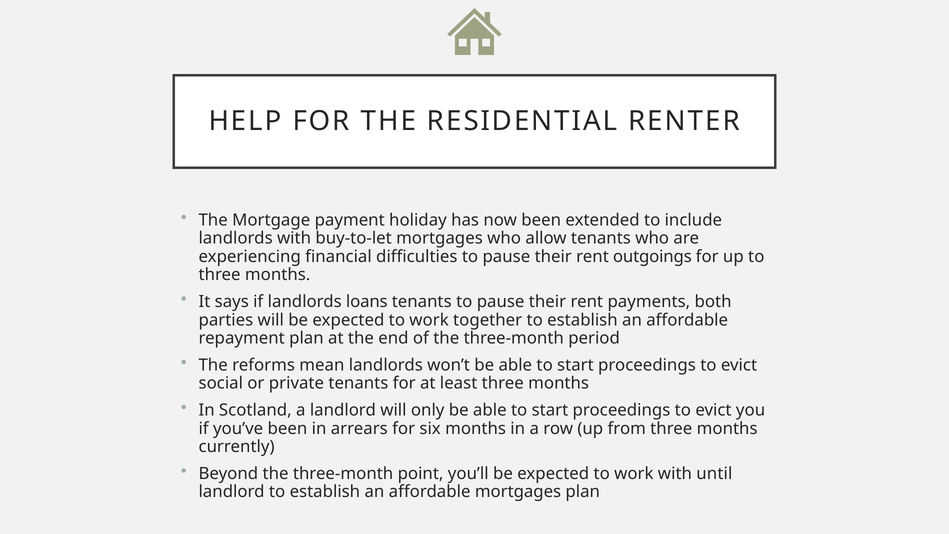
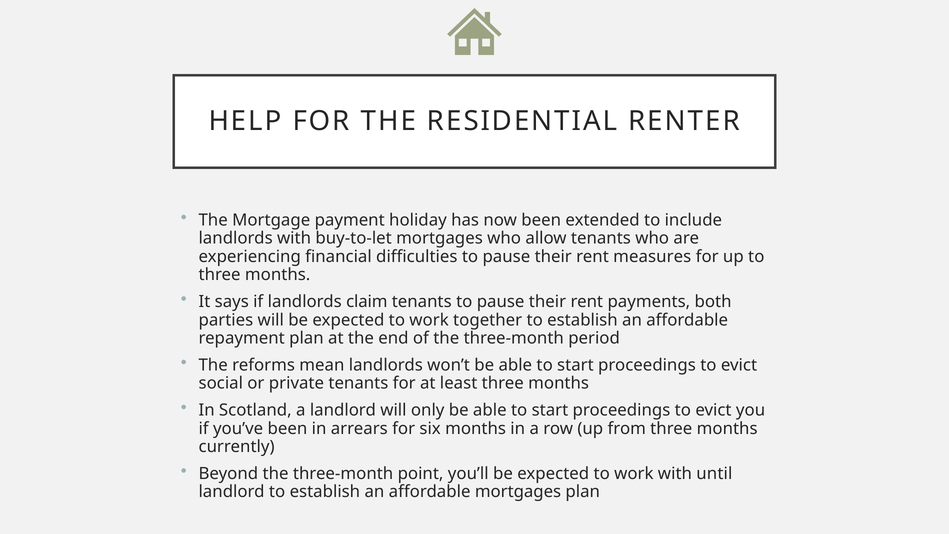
outgoings: outgoings -> measures
loans: loans -> claim
